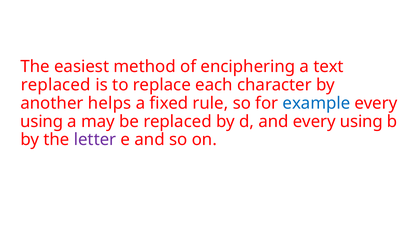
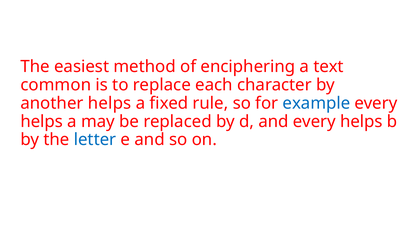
replaced at (56, 85): replaced -> common
using at (42, 121): using -> helps
and every using: using -> helps
letter colour: purple -> blue
